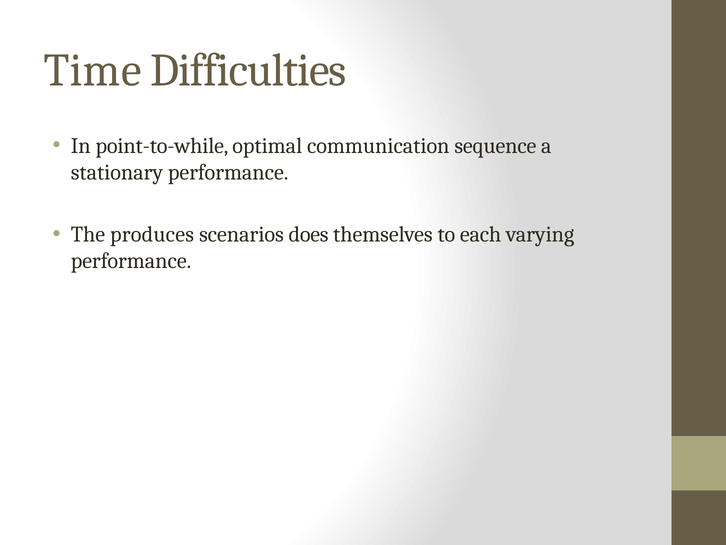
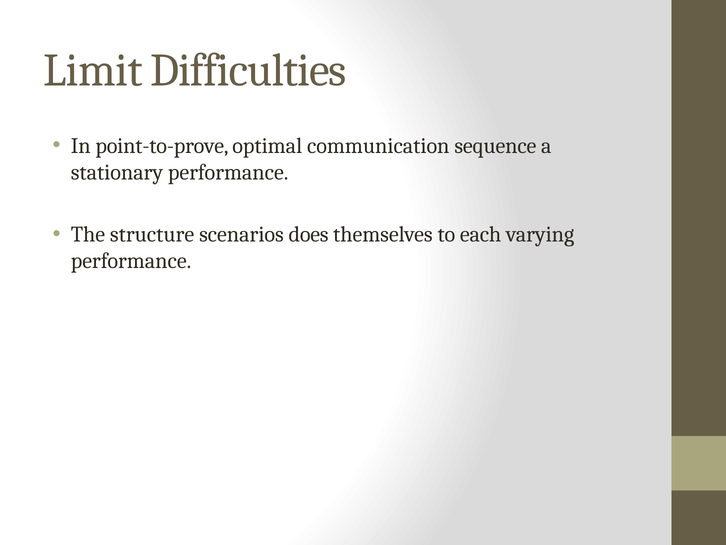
Time: Time -> Limit
point-to-while: point-to-while -> point-to-prove
produces: produces -> structure
